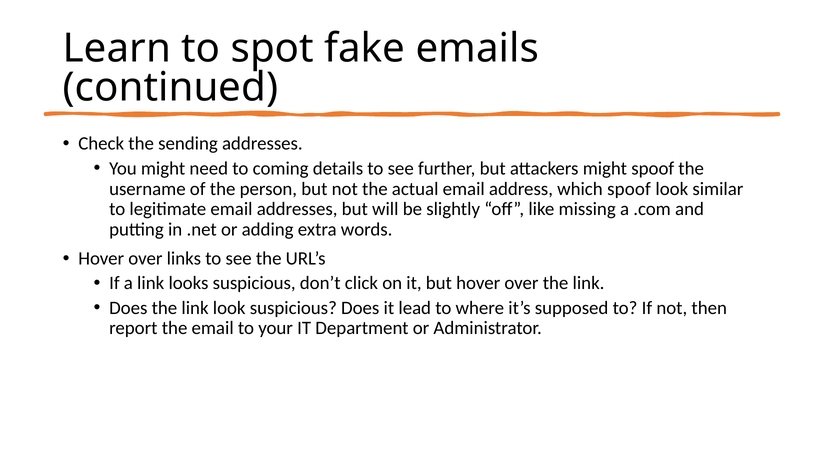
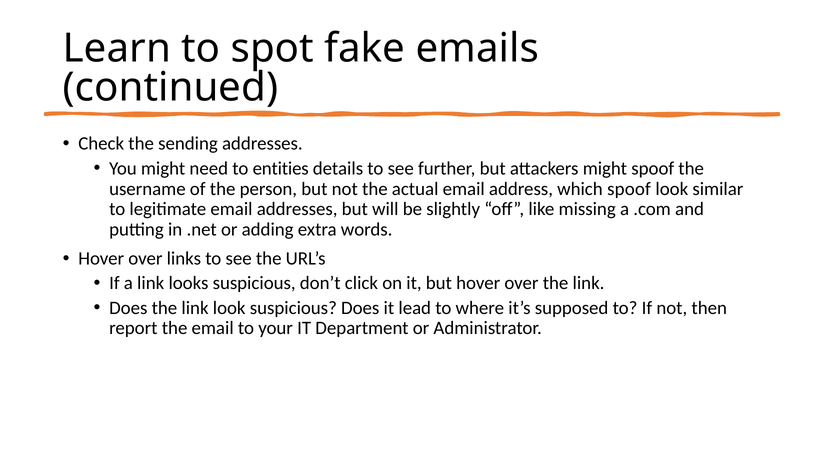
coming: coming -> entities
